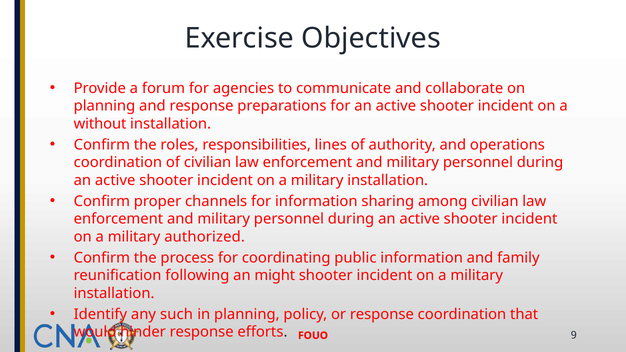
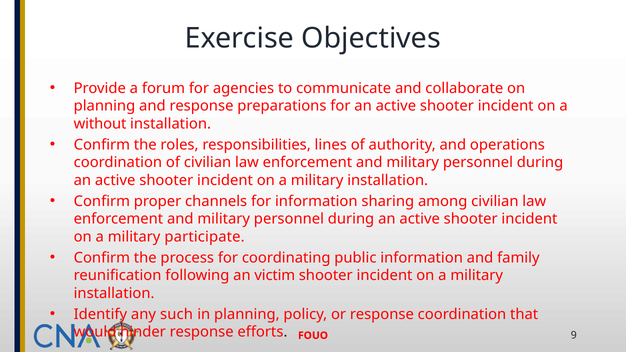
authorized: authorized -> participate
might: might -> victim
